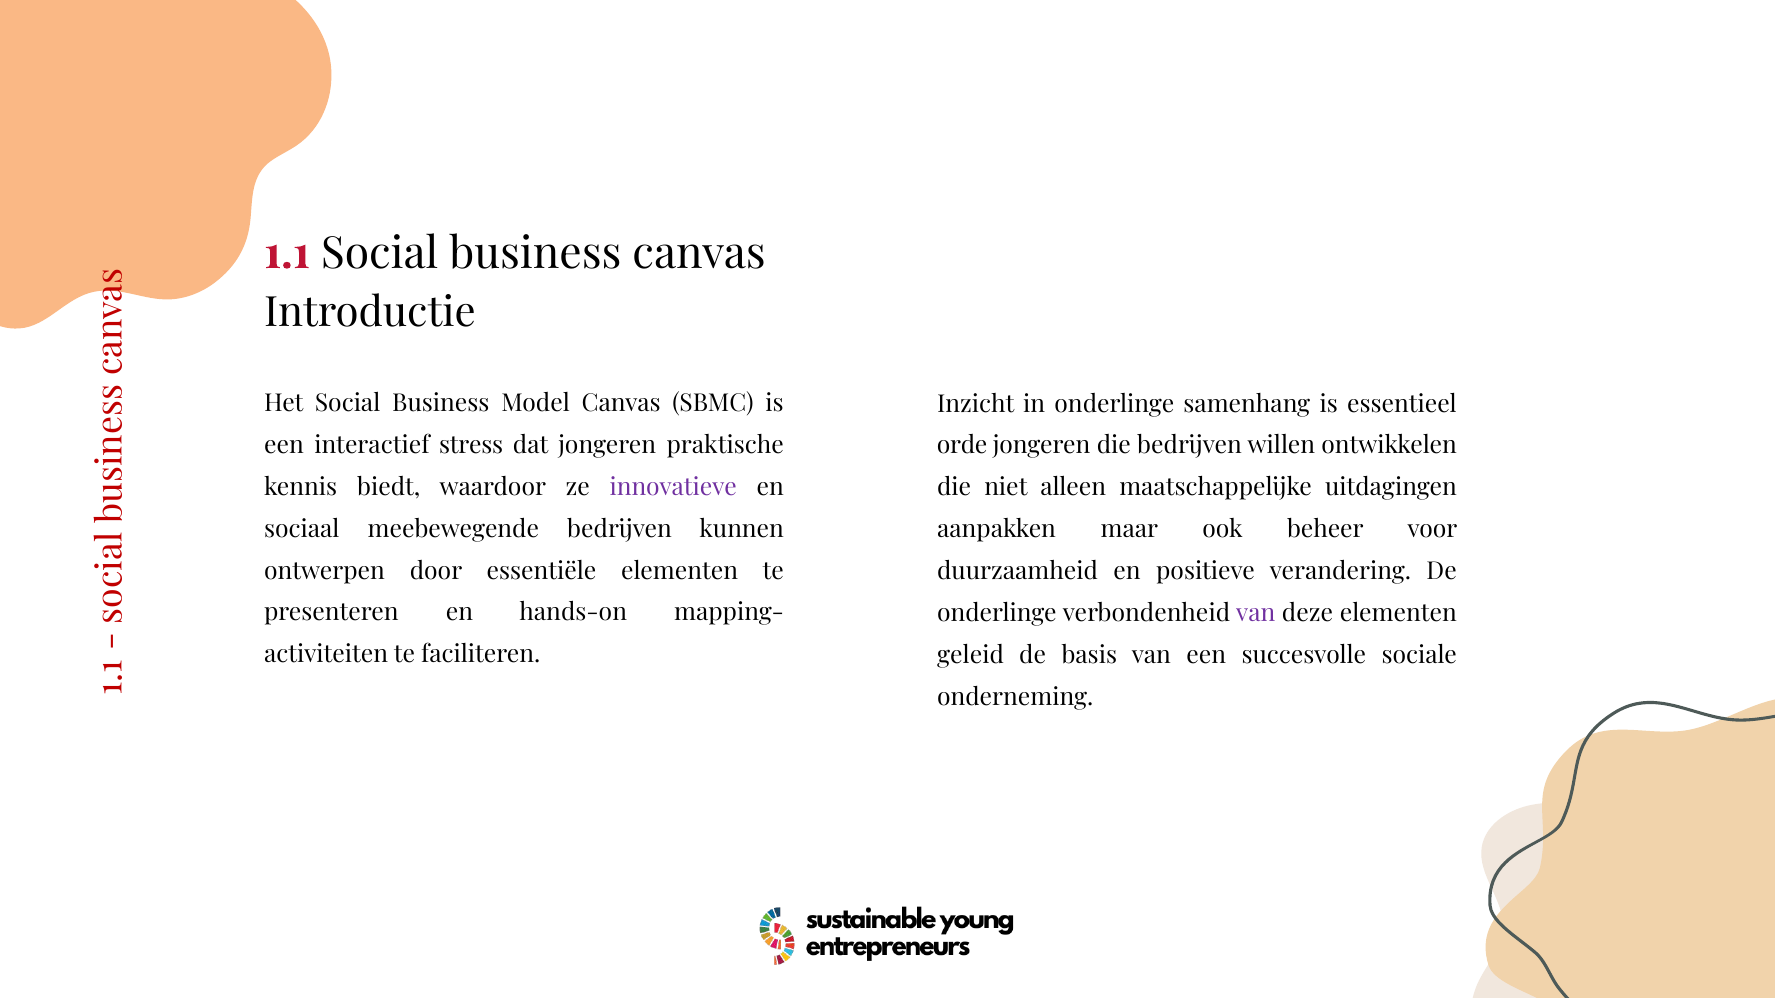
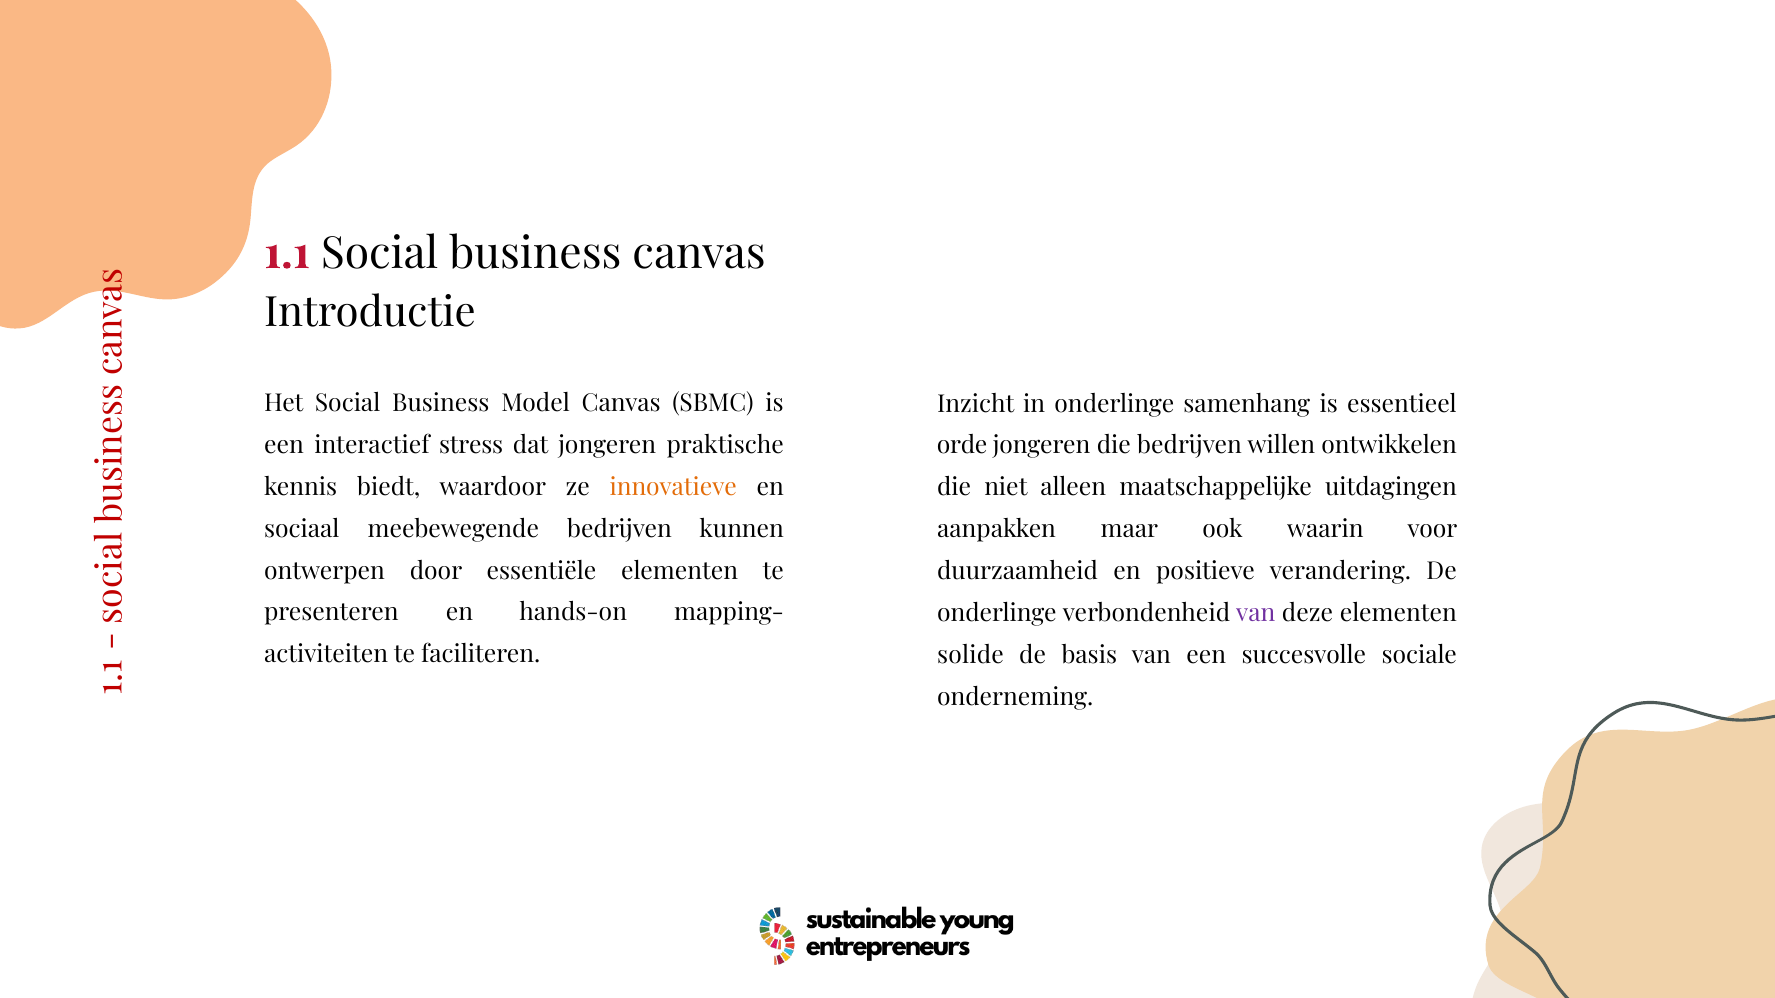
innovatieve colour: purple -> orange
beheer: beheer -> waarin
geleid: geleid -> solide
